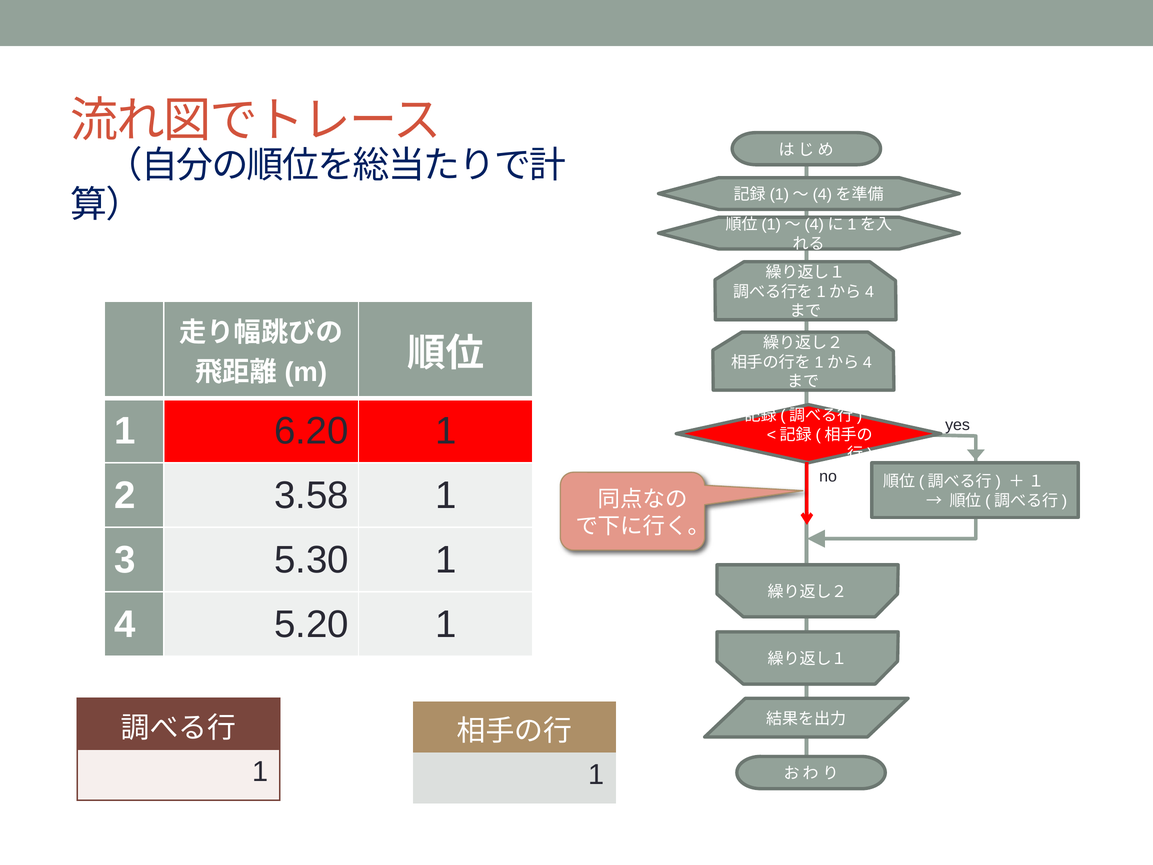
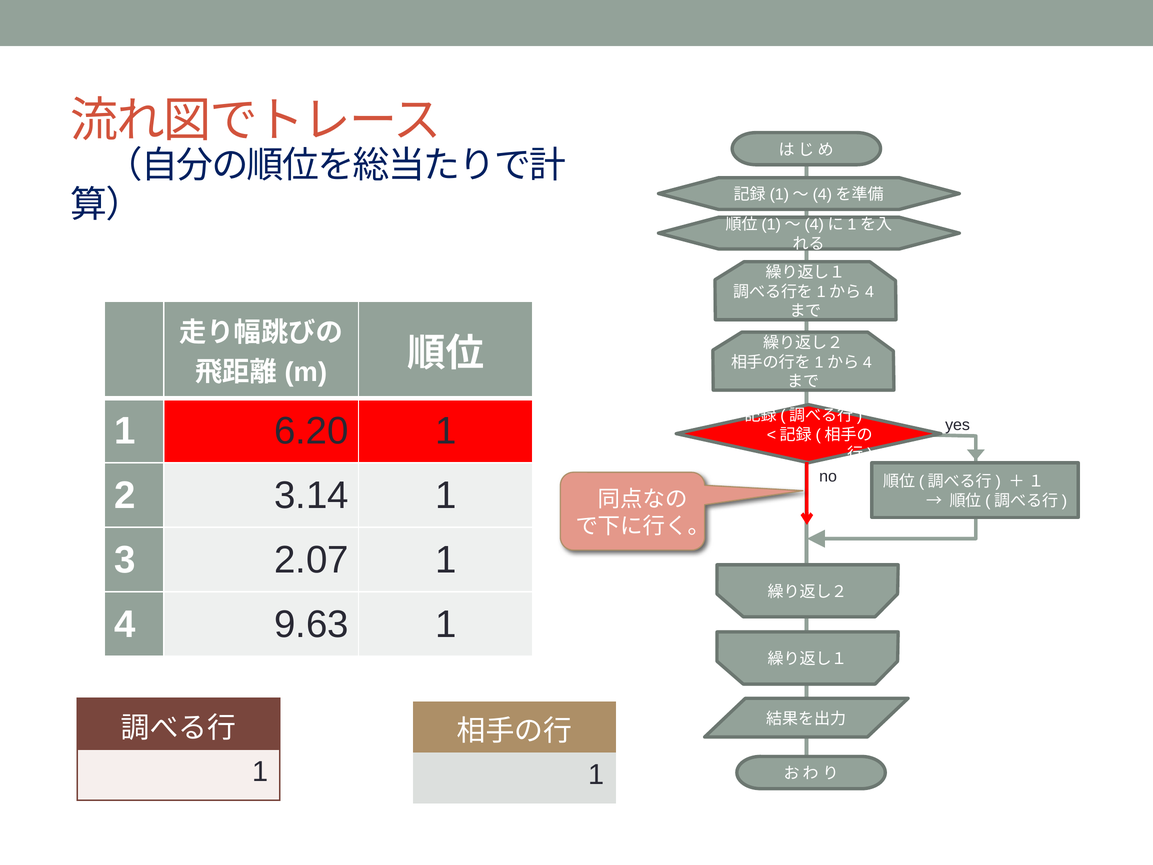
3.58: 3.58 -> 3.14
5.30: 5.30 -> 2.07
5.20: 5.20 -> 9.63
